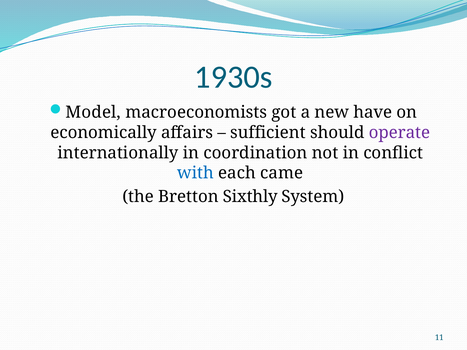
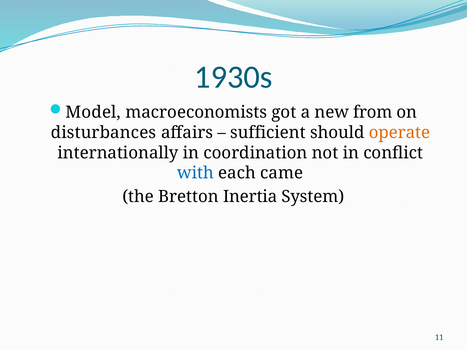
have: have -> from
economically: economically -> disturbances
operate colour: purple -> orange
Sixthly: Sixthly -> Inertia
